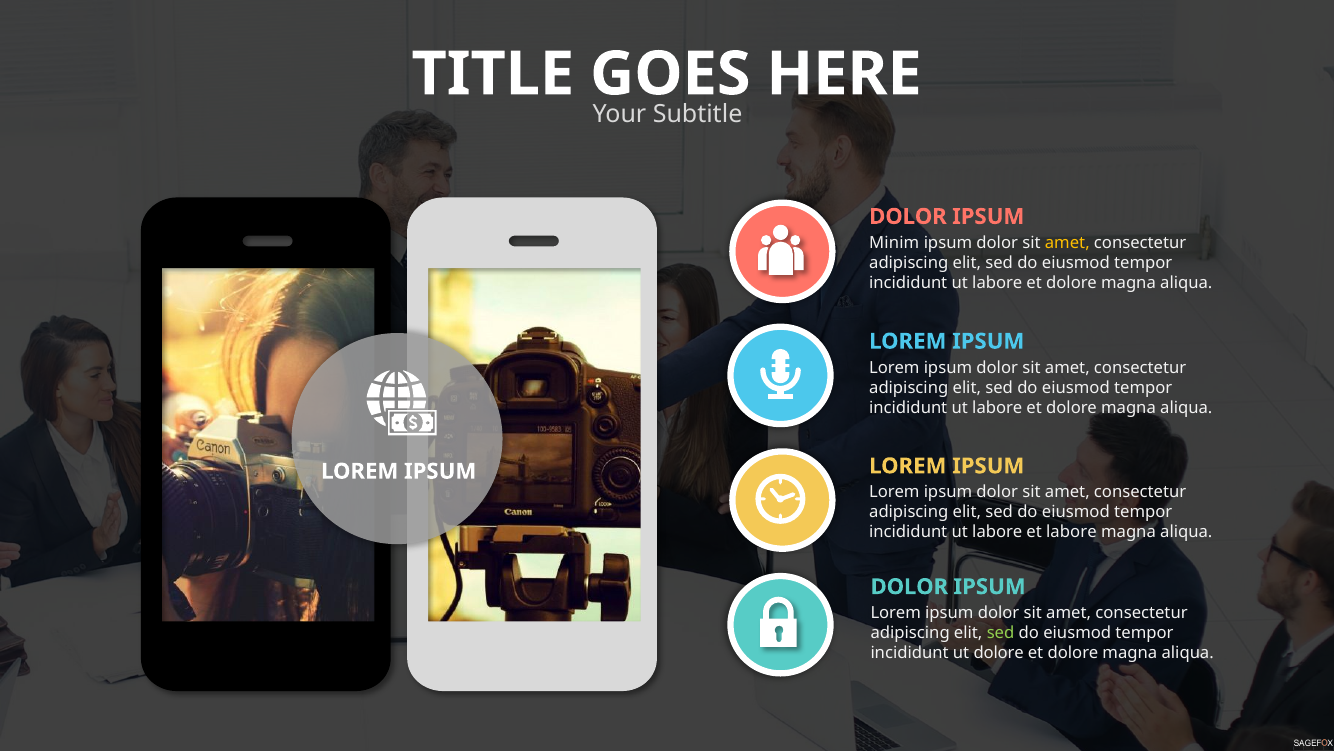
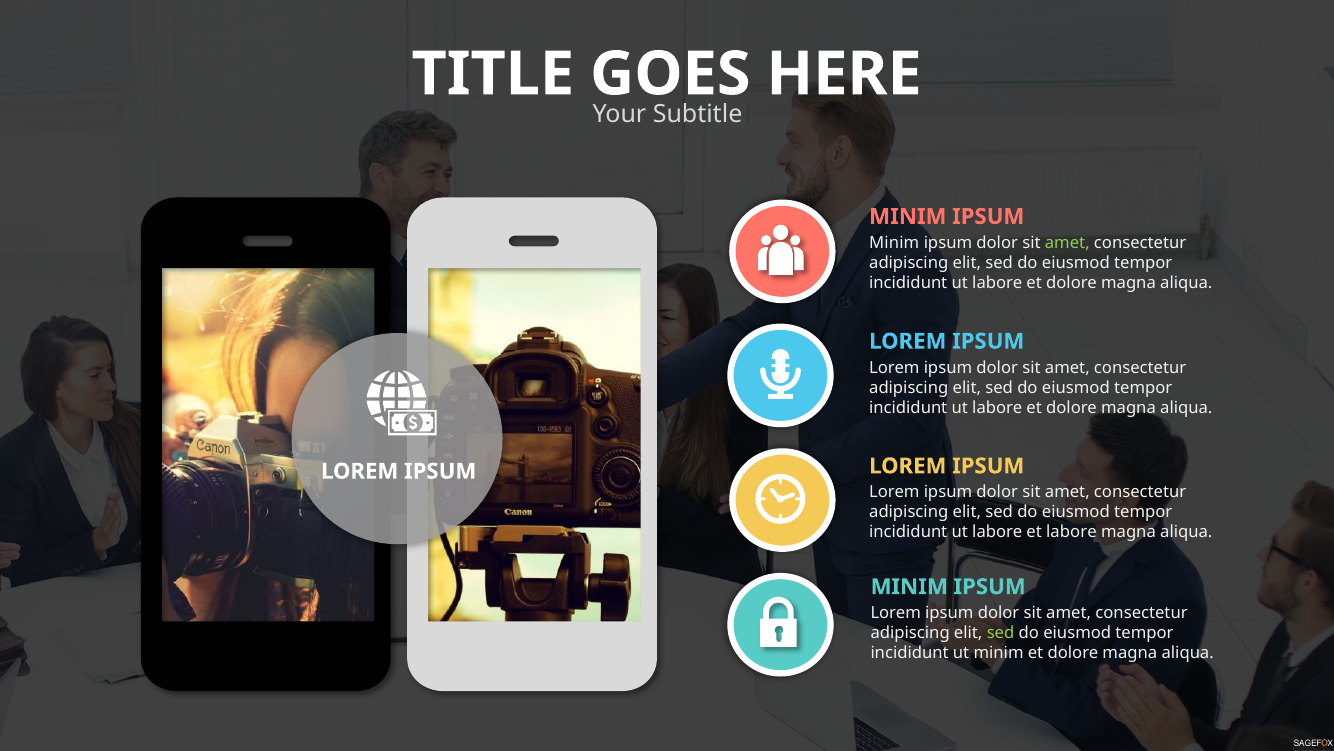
DOLOR at (908, 216): DOLOR -> MINIM
amet at (1067, 243) colour: yellow -> light green
DOLOR at (909, 586): DOLOR -> MINIM
ut dolore: dolore -> minim
